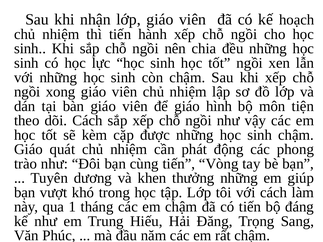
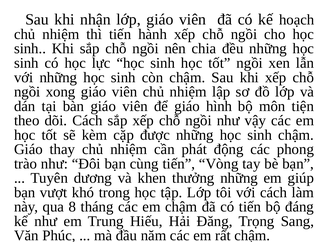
quát: quát -> thay
1: 1 -> 8
